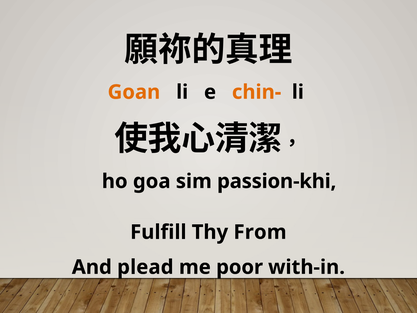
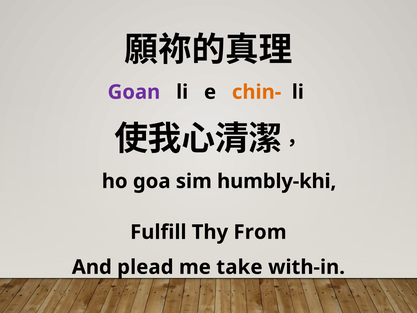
Goan colour: orange -> purple
passion-khi: passion-khi -> humbly-khi
poor: poor -> take
